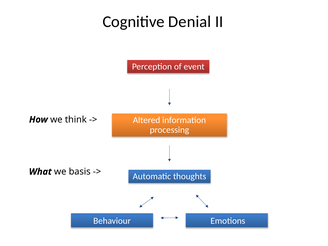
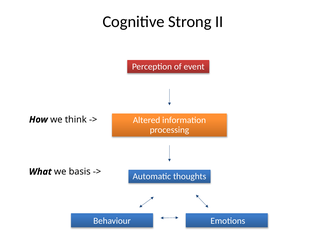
Denial: Denial -> Strong
